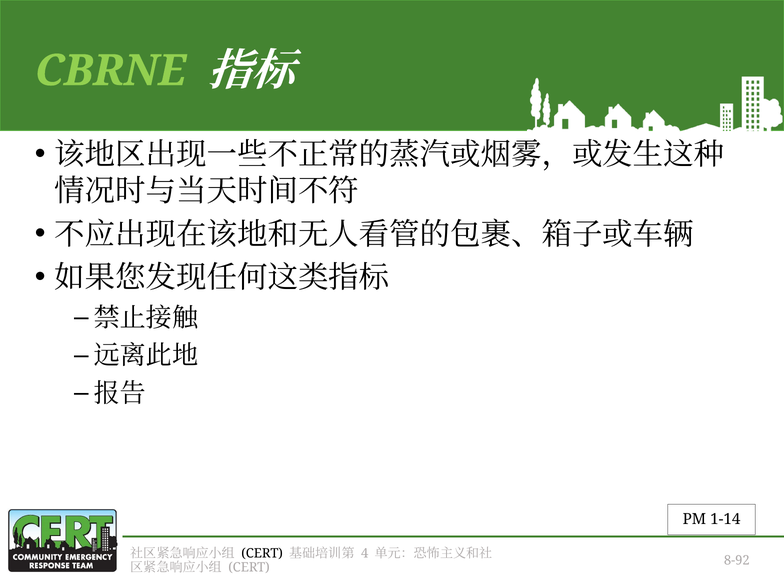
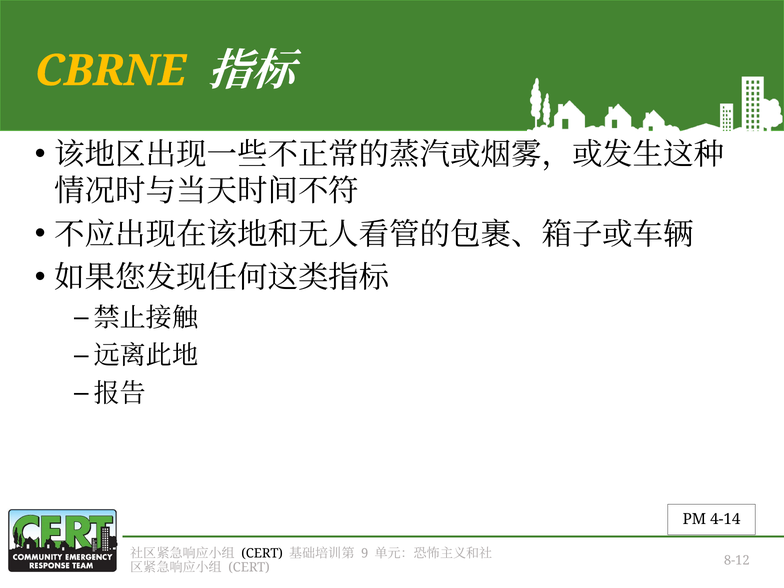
CBRNE colour: light green -> yellow
1-14: 1-14 -> 4-14
4: 4 -> 9
8-92: 8-92 -> 8-12
